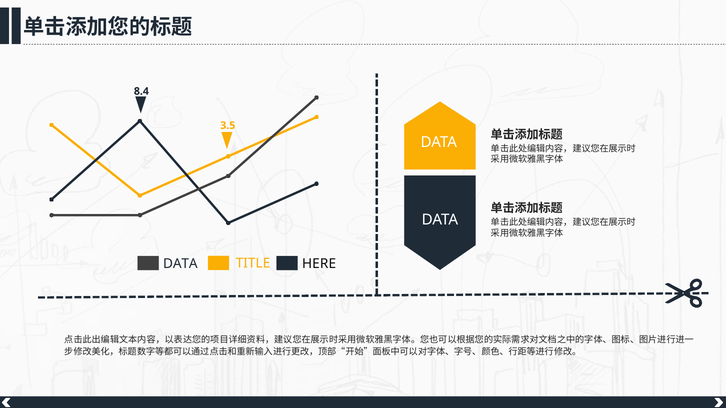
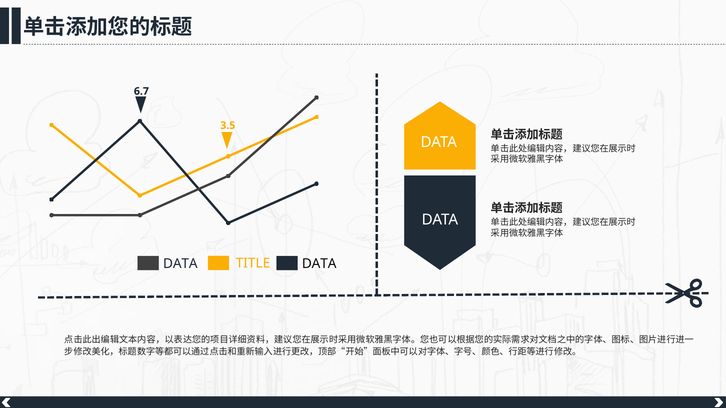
8.4: 8.4 -> 6.7
TITLE HERE: HERE -> DATA
